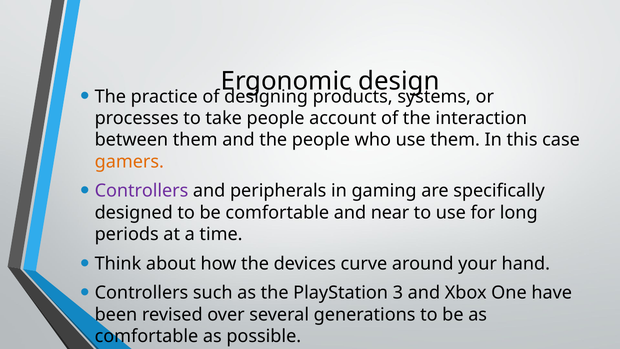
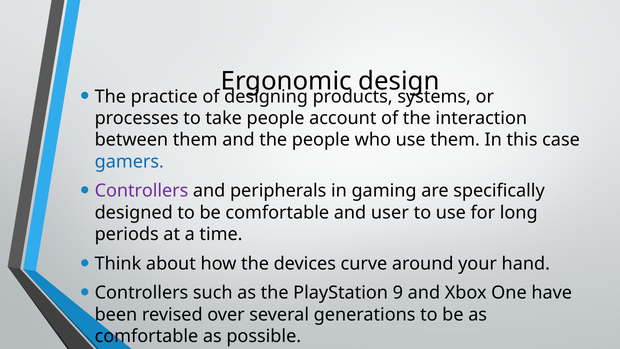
gamers colour: orange -> blue
near: near -> user
3: 3 -> 9
